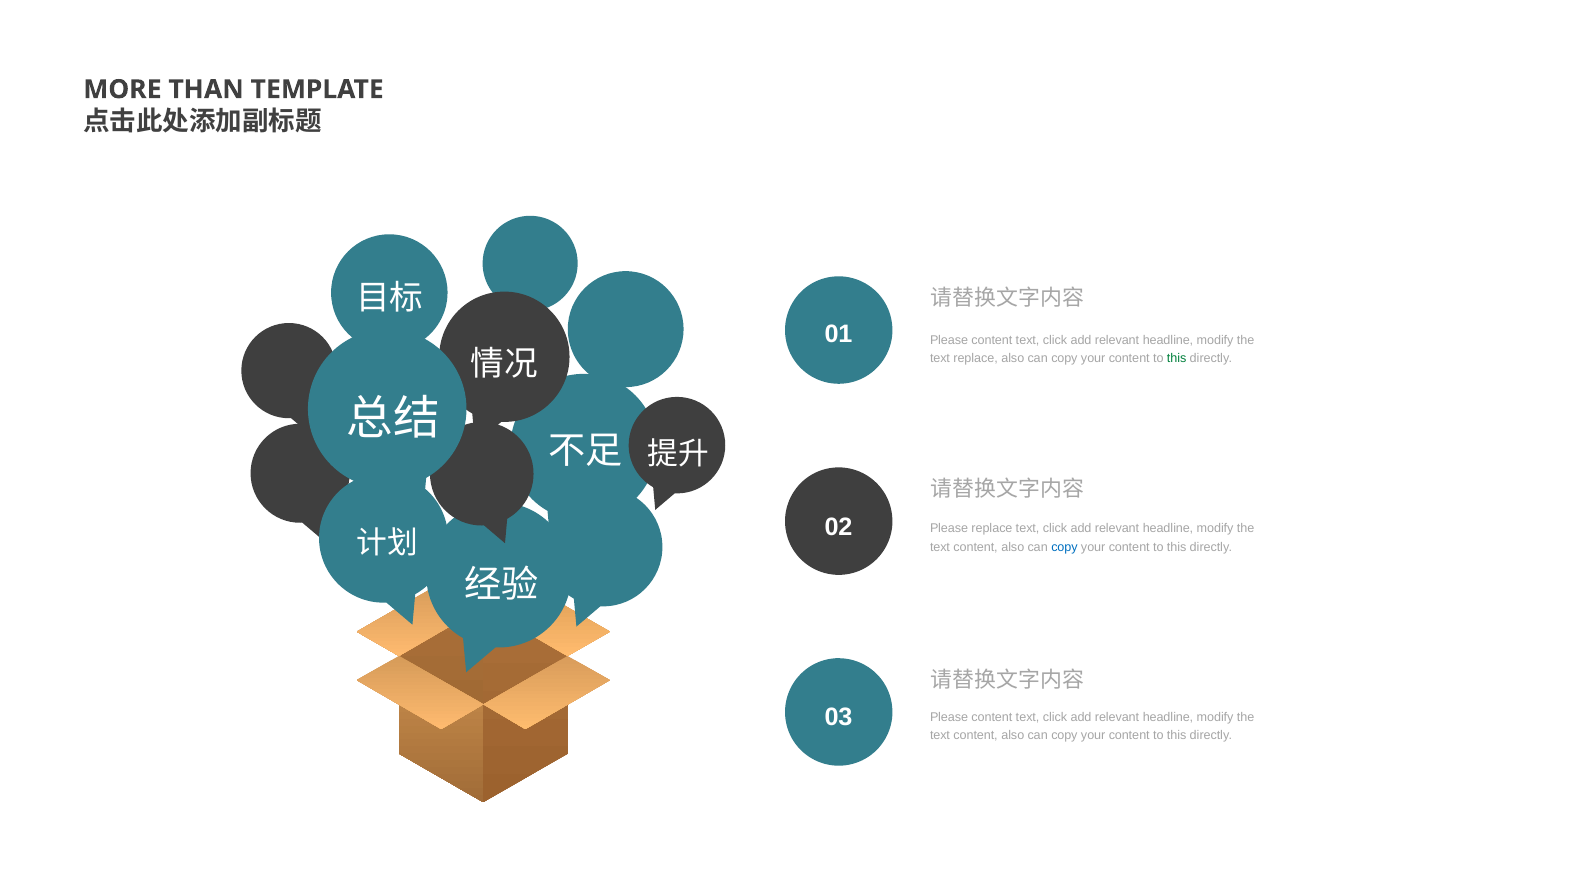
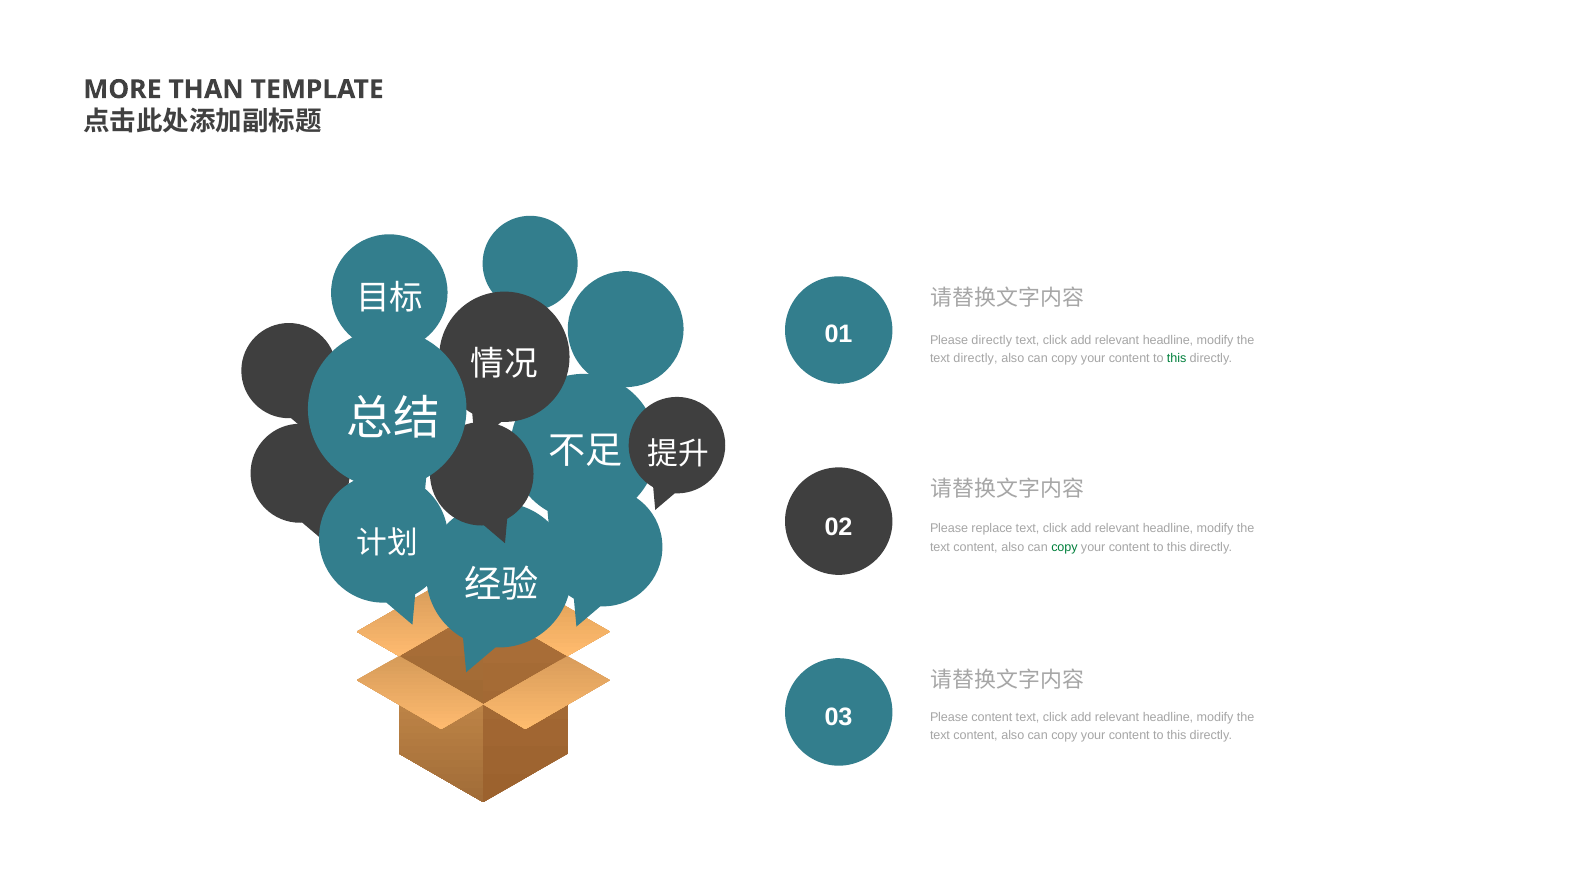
content at (992, 340): content -> directly
text replace: replace -> directly
copy at (1064, 547) colour: blue -> green
